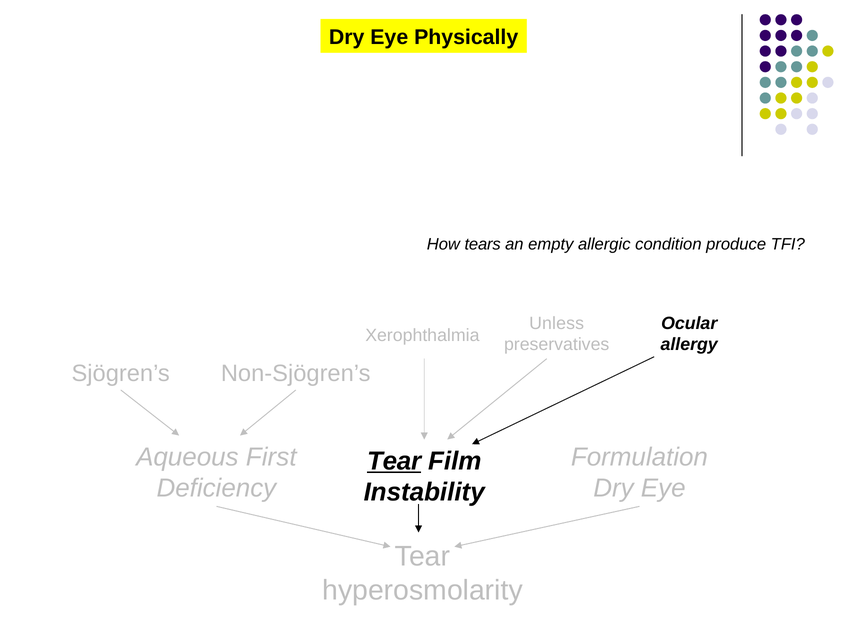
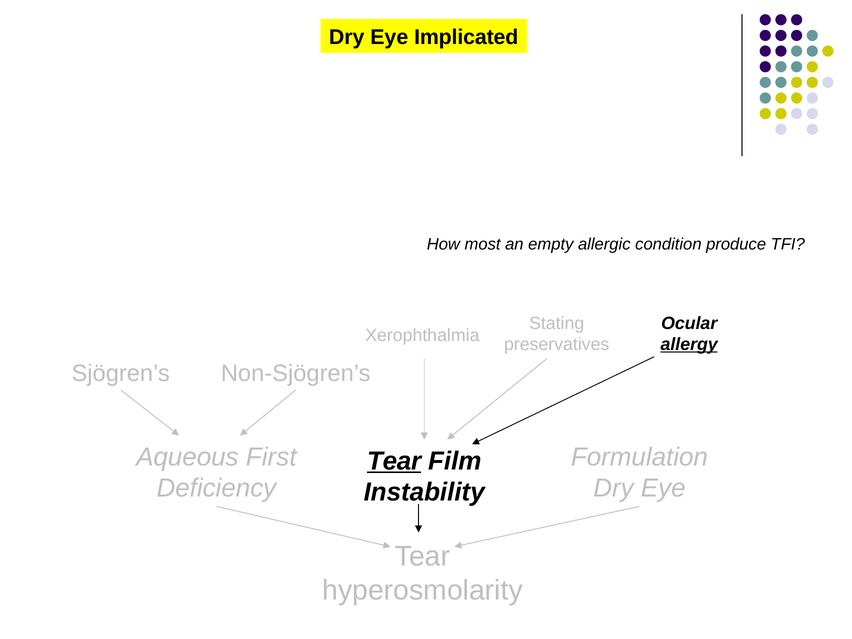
Physically: Physically -> Implicated
tears: tears -> most
Unless: Unless -> Stating
allergy underline: none -> present
